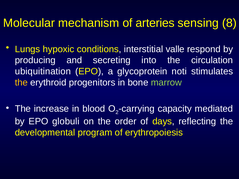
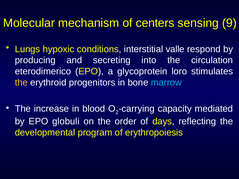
arteries: arteries -> centers
8: 8 -> 9
ubiquitination: ubiquitination -> eterodimerico
noti: noti -> loro
marrow colour: light green -> light blue
